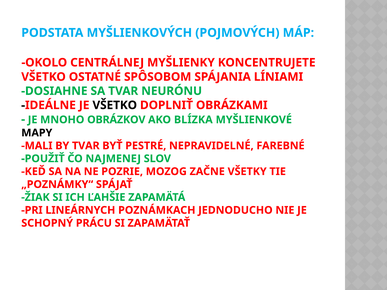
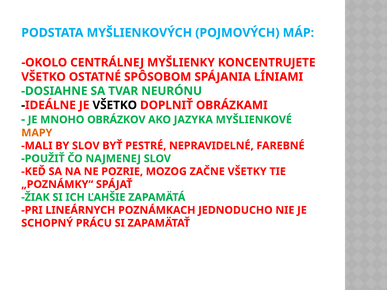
BLÍZKA: BLÍZKA -> JAZYKA
MAPY colour: black -> orange
BY TVAR: TVAR -> SLOV
